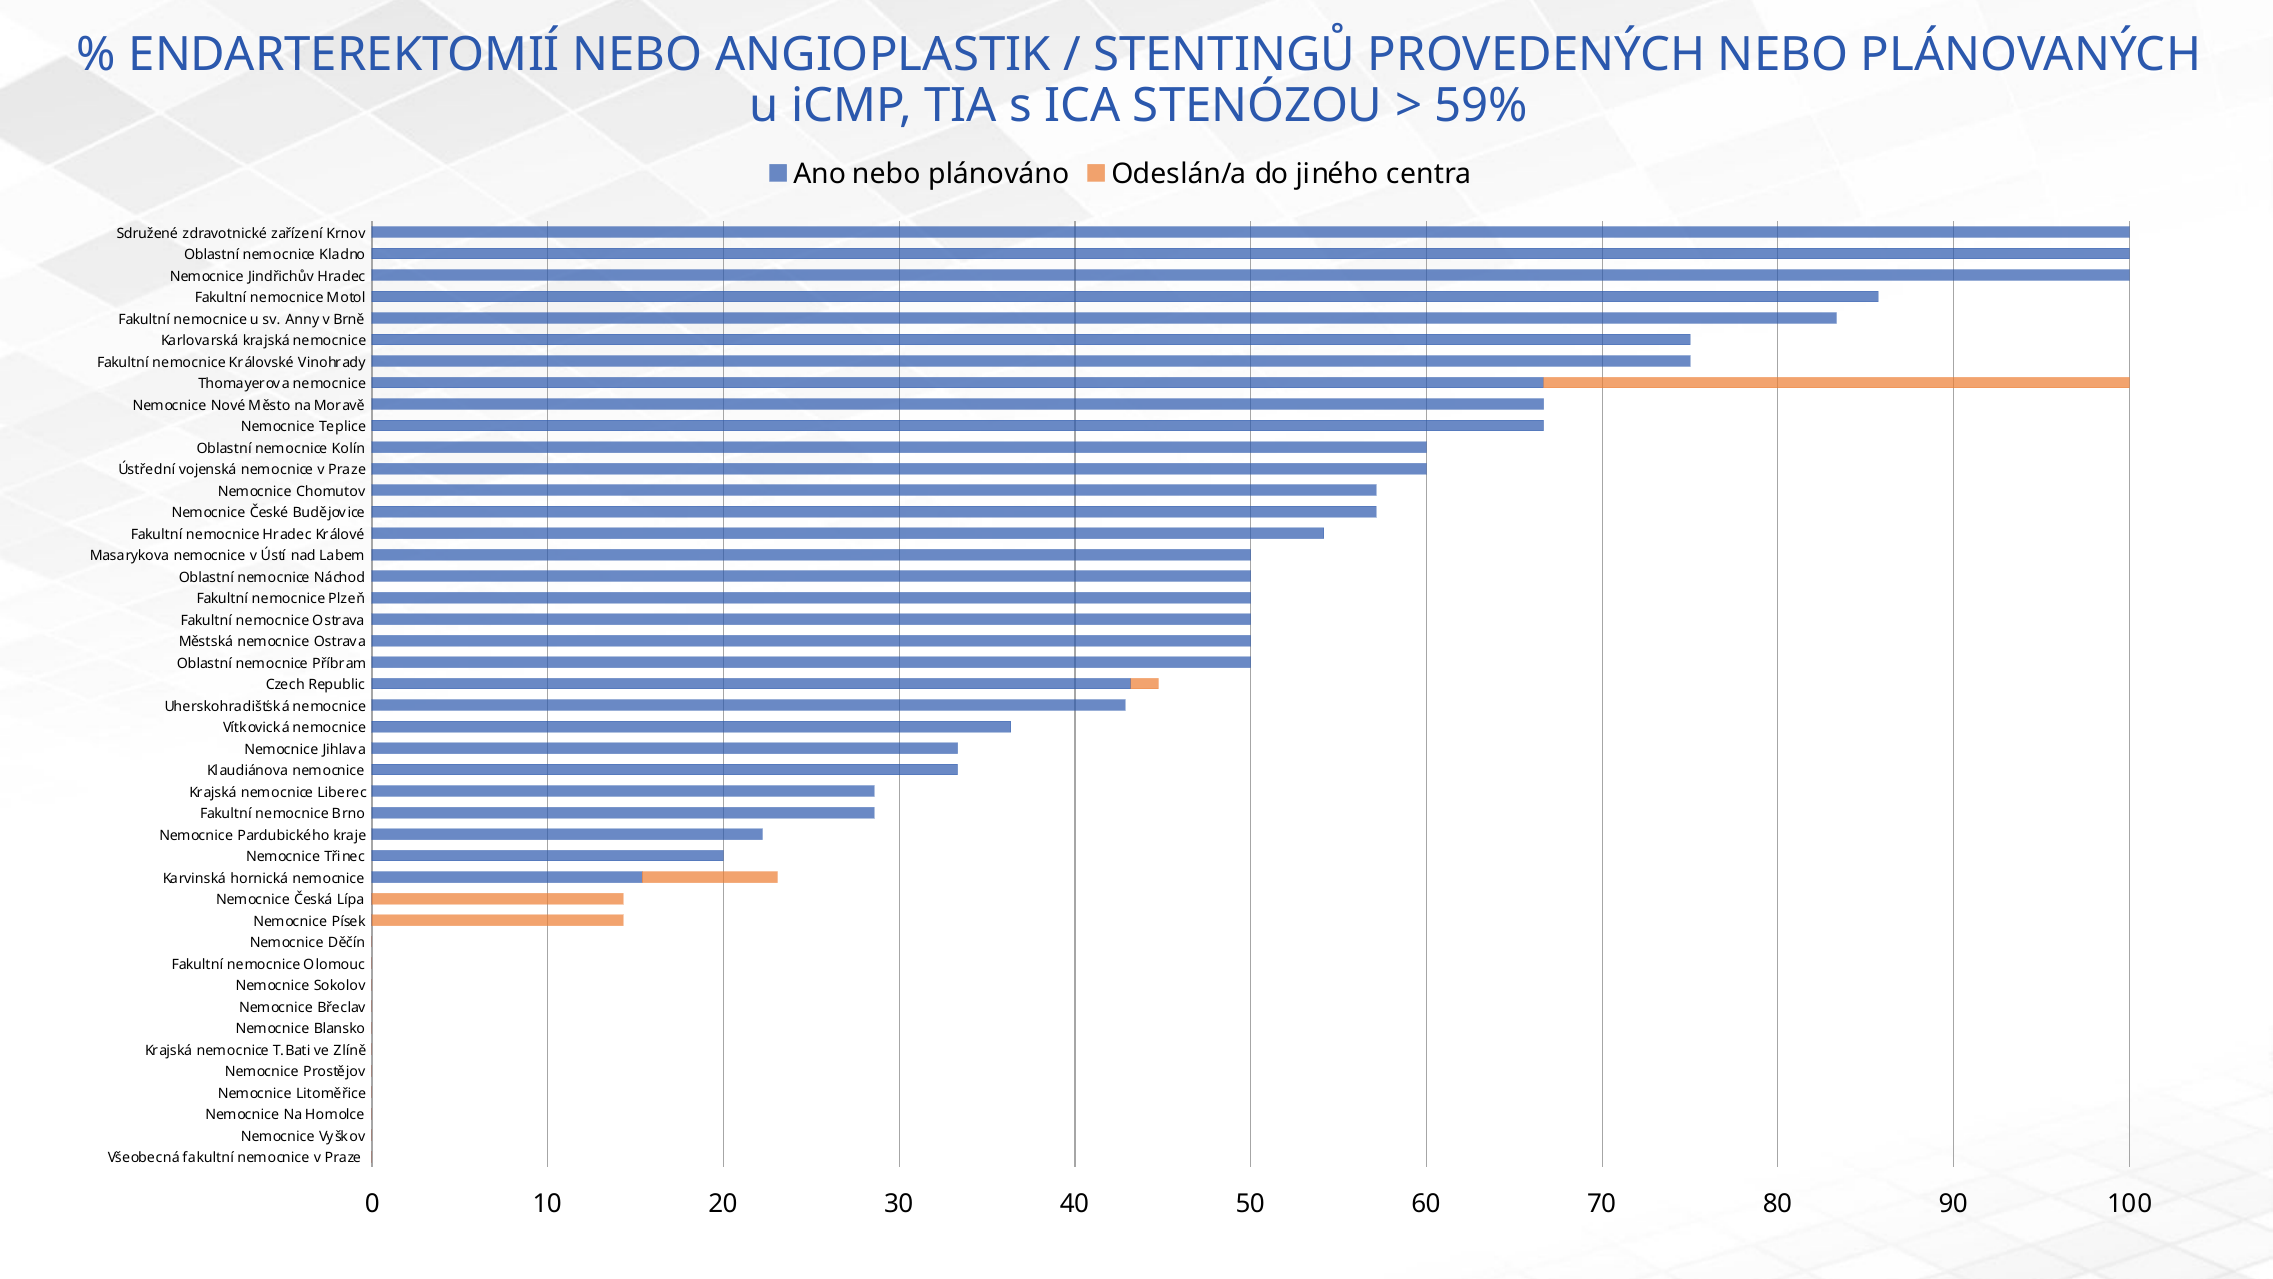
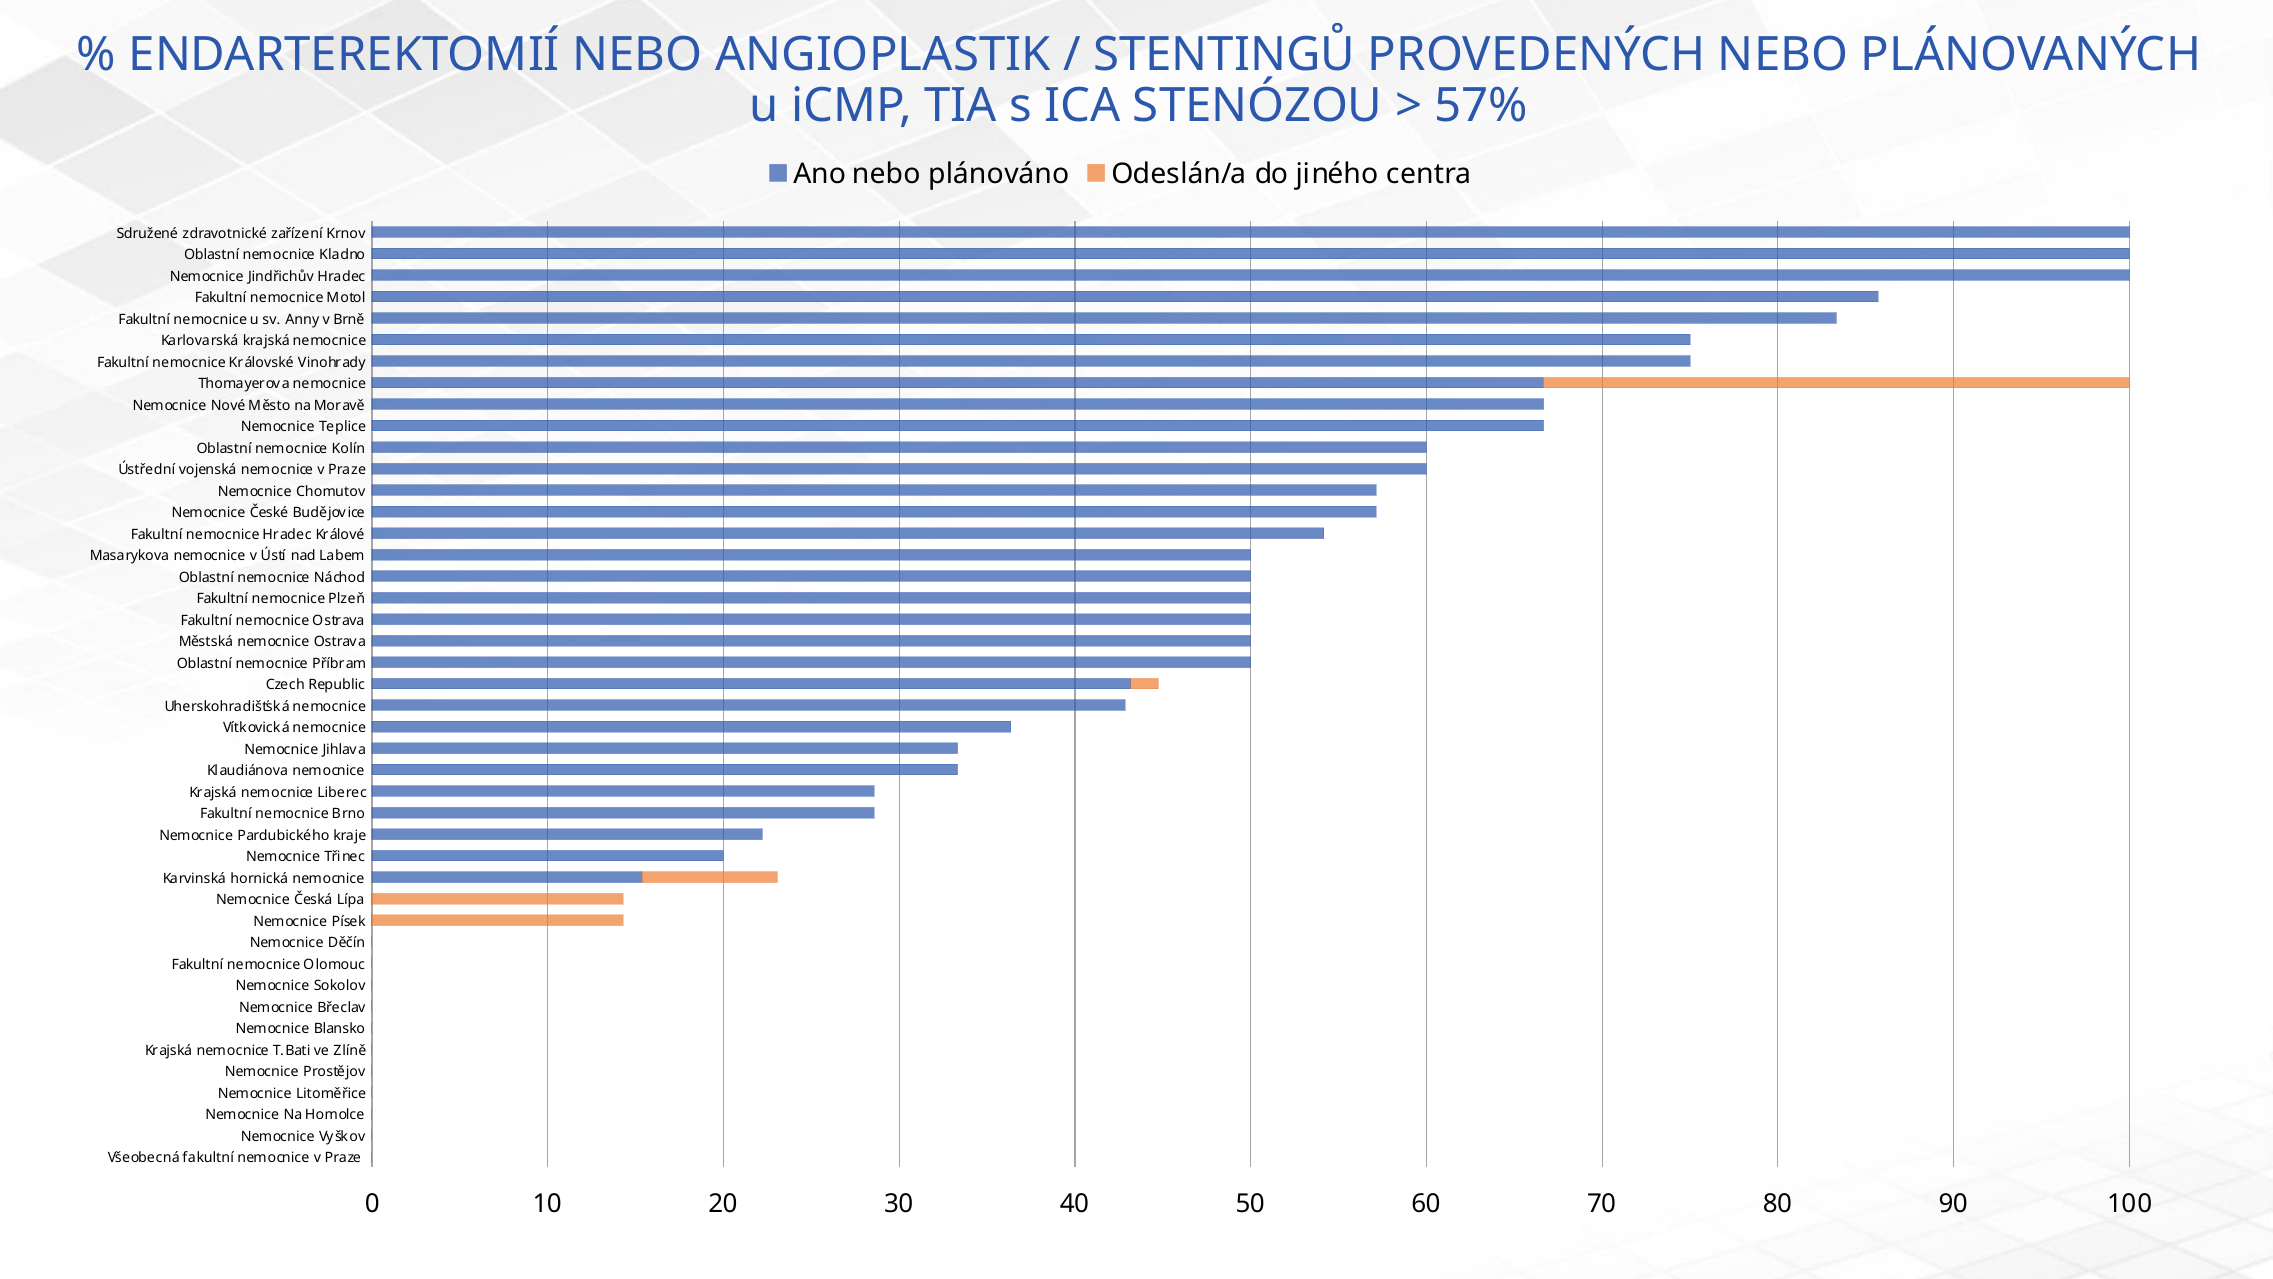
59%: 59% -> 57%
